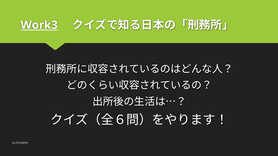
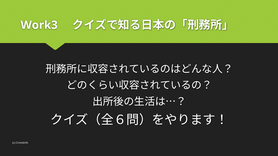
Work3 underline: present -> none
